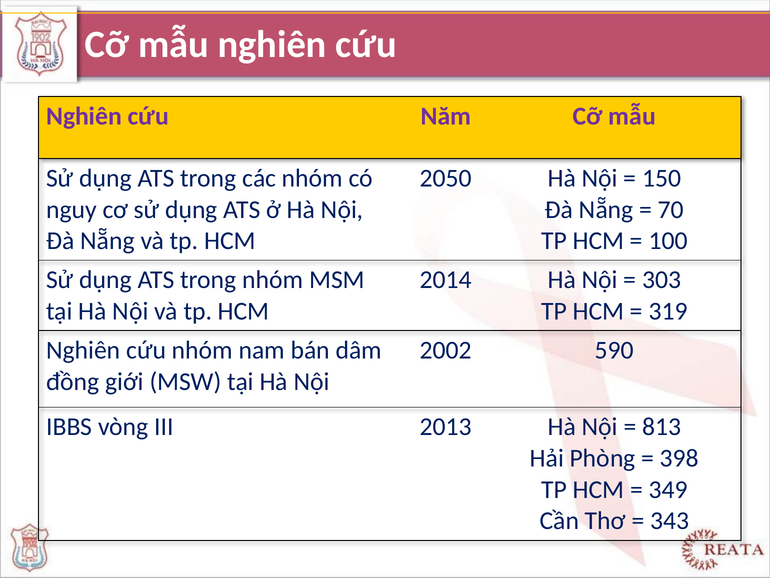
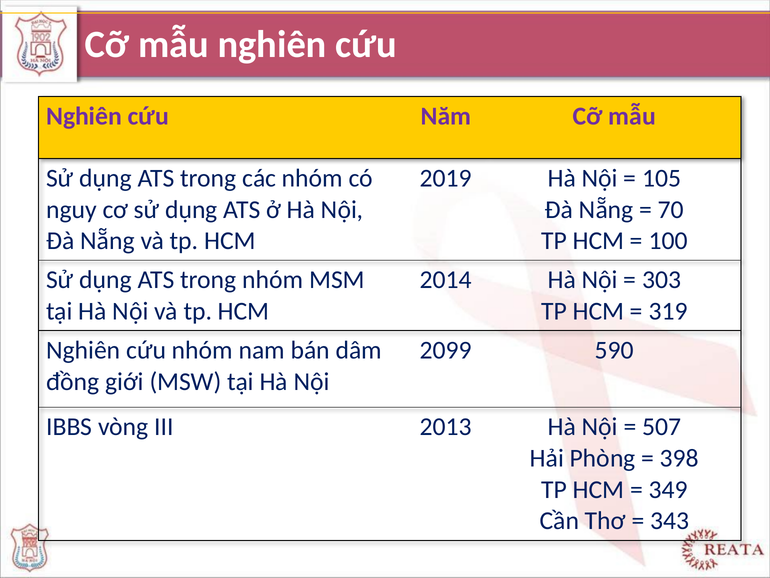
2050: 2050 -> 2019
150: 150 -> 105
2002: 2002 -> 2099
813: 813 -> 507
